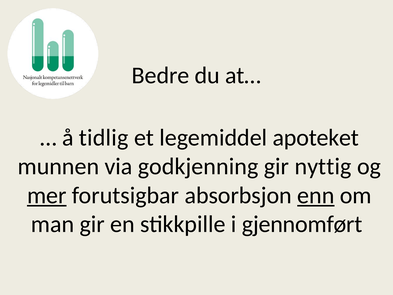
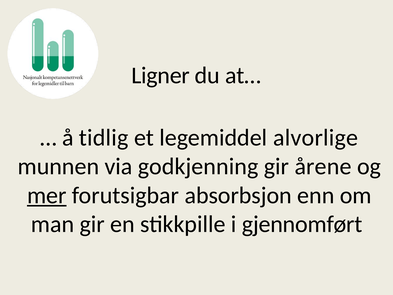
Bedre: Bedre -> Ligner
apoteket: apoteket -> alvorlige
nyttig: nyttig -> årene
enn underline: present -> none
